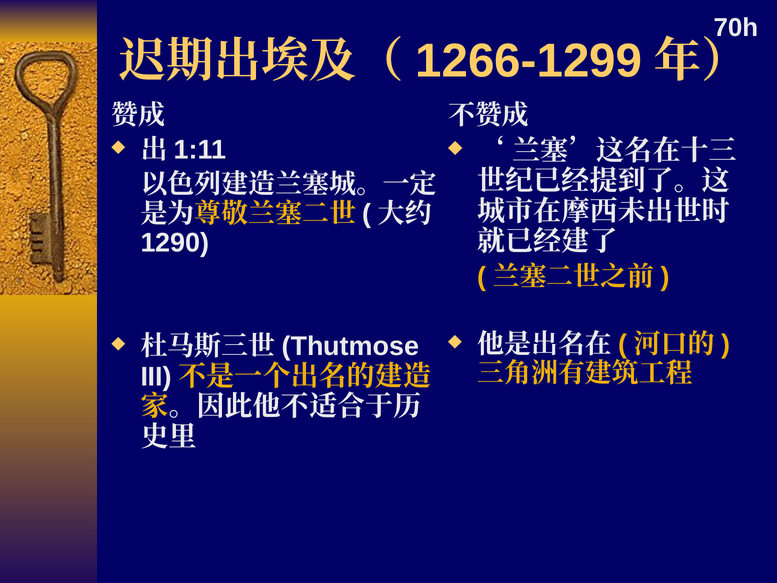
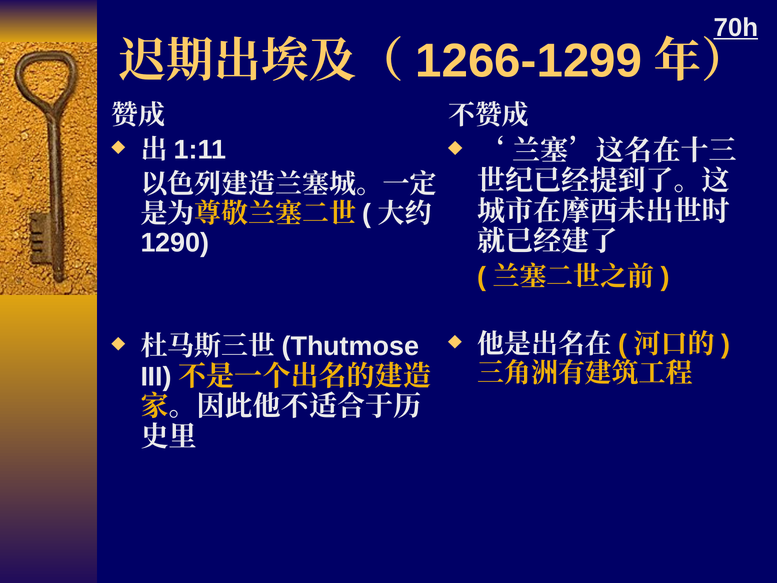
70h underline: none -> present
